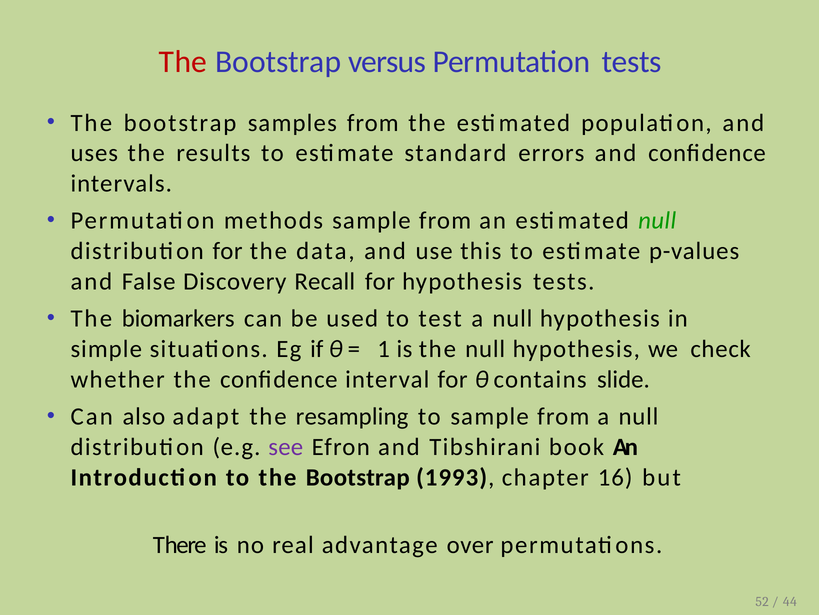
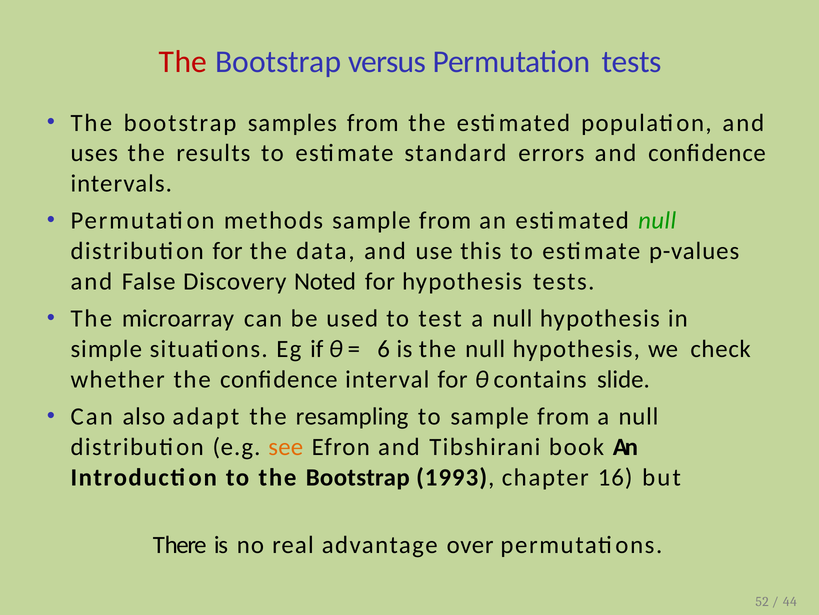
Recall: Recall -> Noted
biomarkers: biomarkers -> microarray
1: 1 -> 6
see colour: purple -> orange
